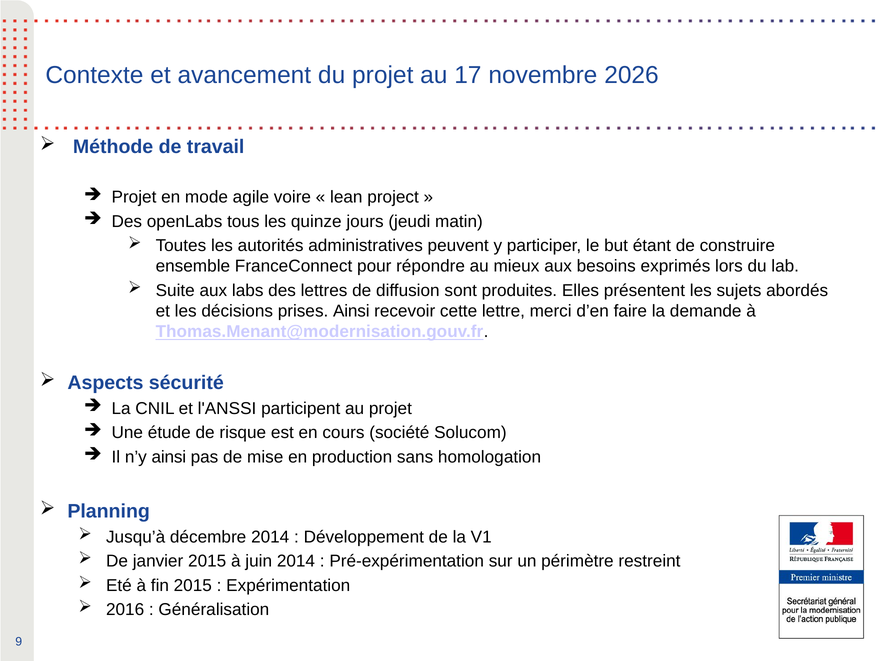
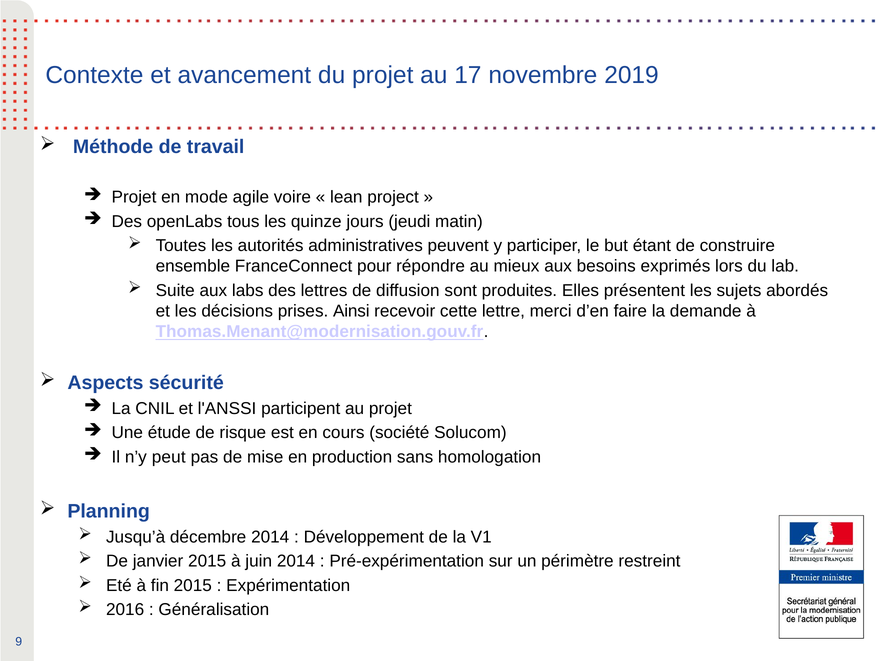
2026: 2026 -> 2019
n’y ainsi: ainsi -> peut
